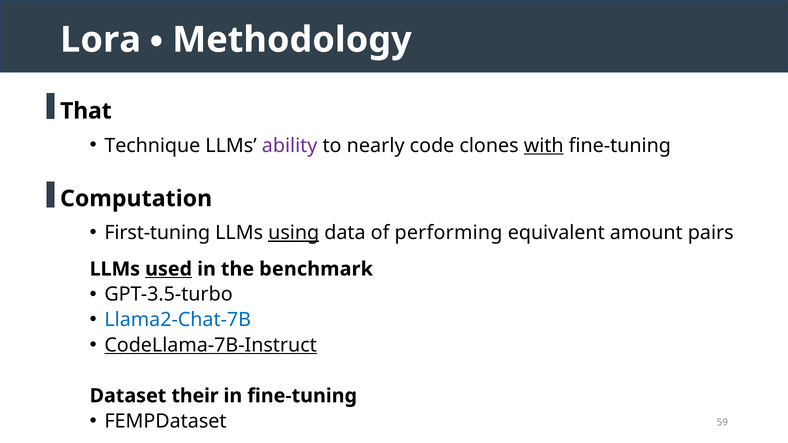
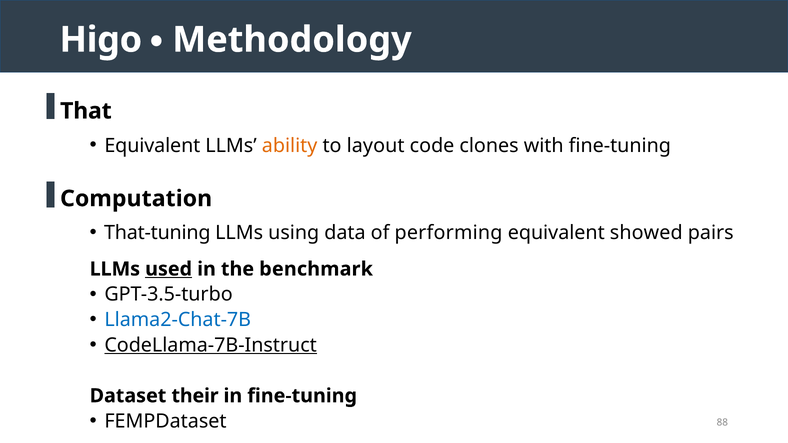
Lora: Lora -> Higo
Technique at (152, 146): Technique -> Equivalent
ability colour: purple -> orange
nearly: nearly -> layout
with underline: present -> none
First-tuning: First-tuning -> That-tuning
using underline: present -> none
amount: amount -> showed
59: 59 -> 88
